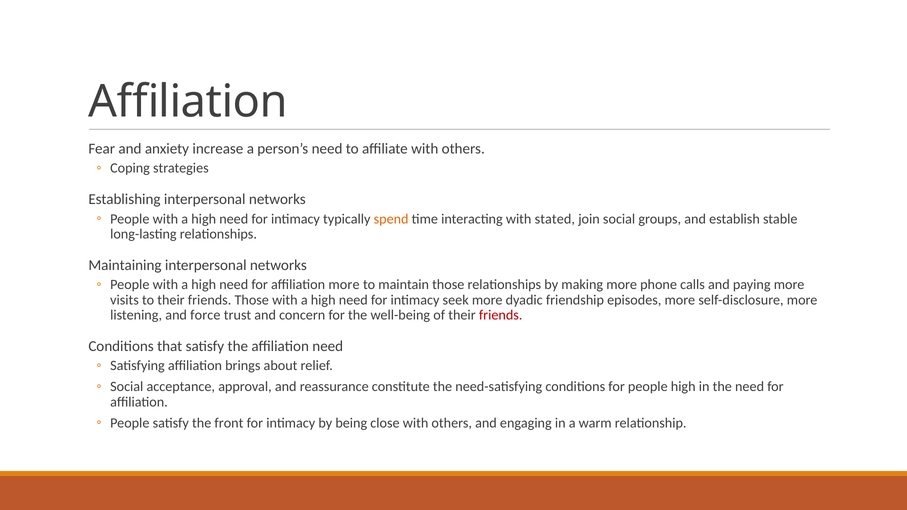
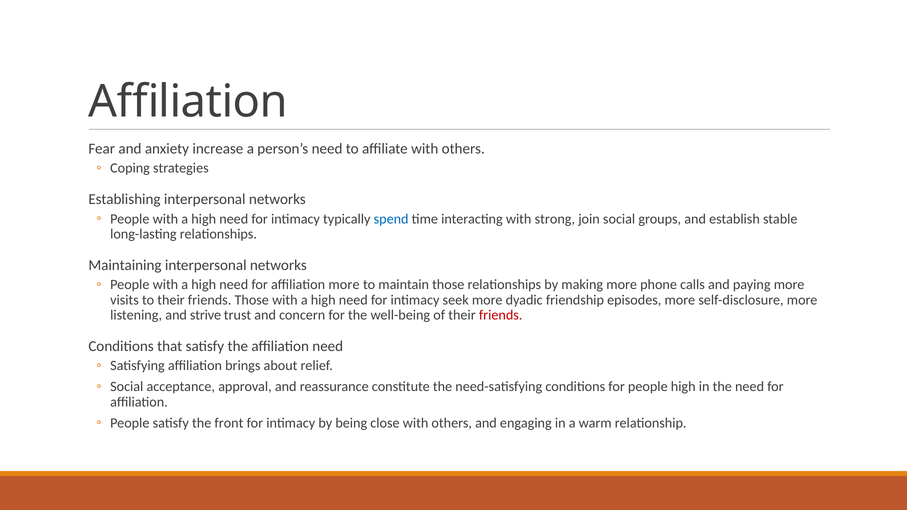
spend colour: orange -> blue
stated: stated -> strong
force: force -> strive
